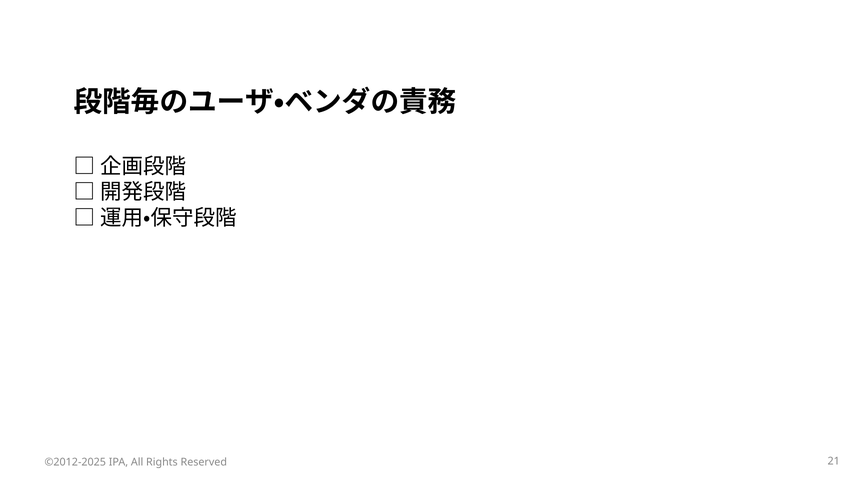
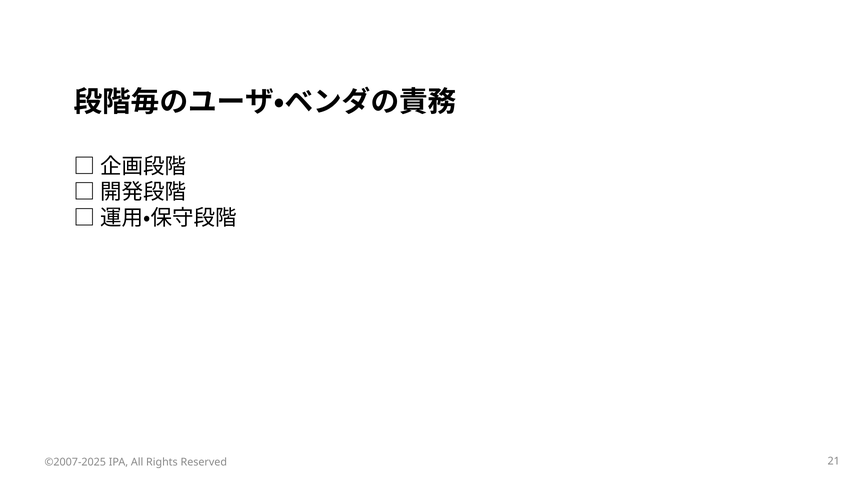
©2012-2025: ©2012-2025 -> ©2007-2025
